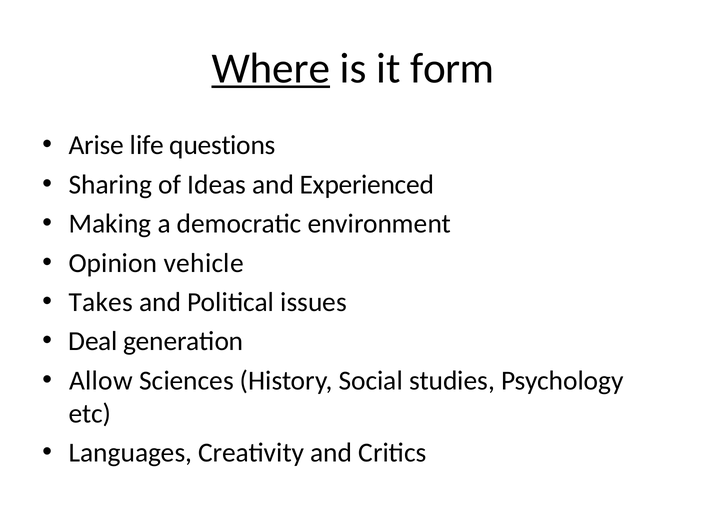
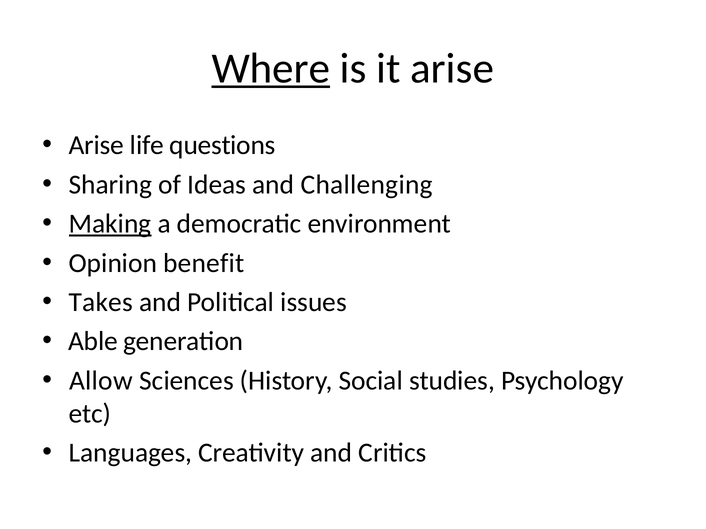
it form: form -> arise
Experienced: Experienced -> Challenging
Making underline: none -> present
vehicle: vehicle -> benefit
Deal: Deal -> Able
